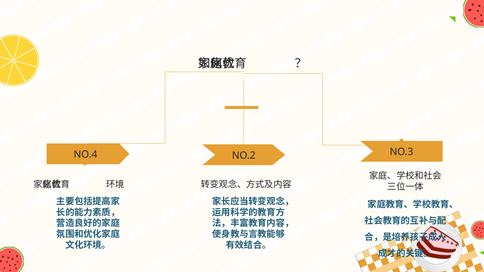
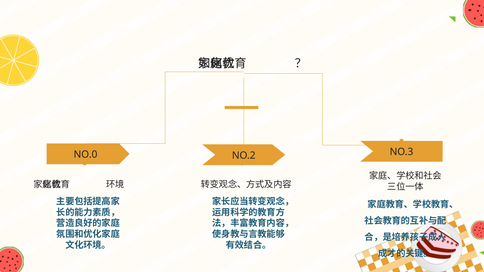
NO.4: NO.4 -> NO.0
